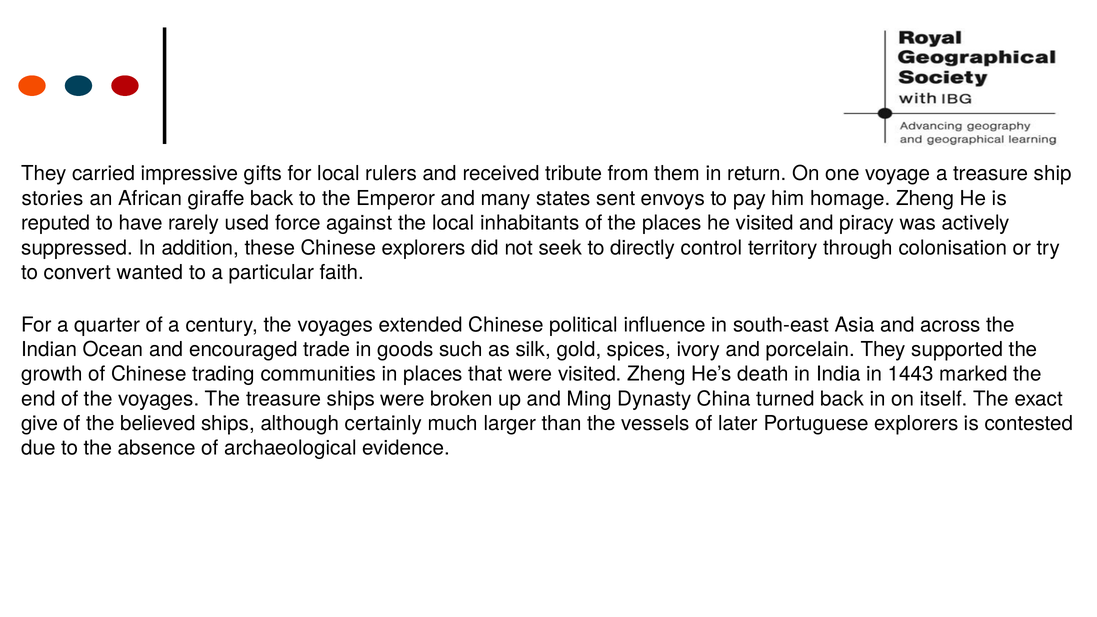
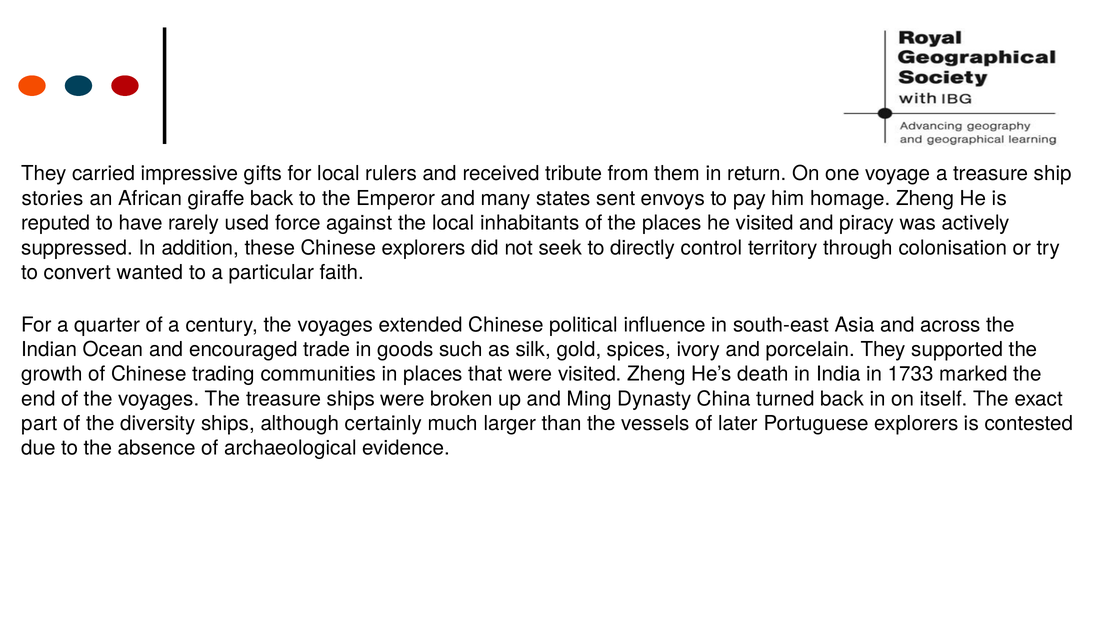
1443: 1443 -> 1733
give: give -> part
believed: believed -> diversity
